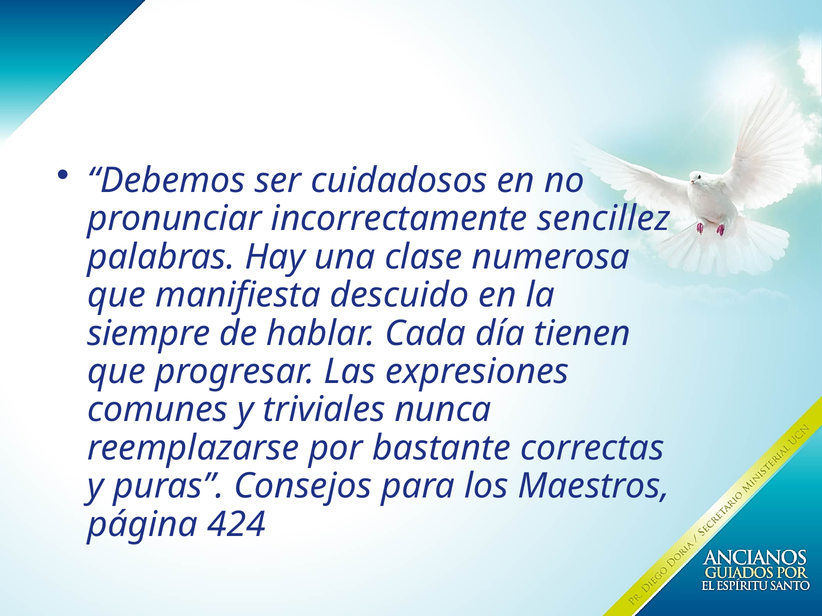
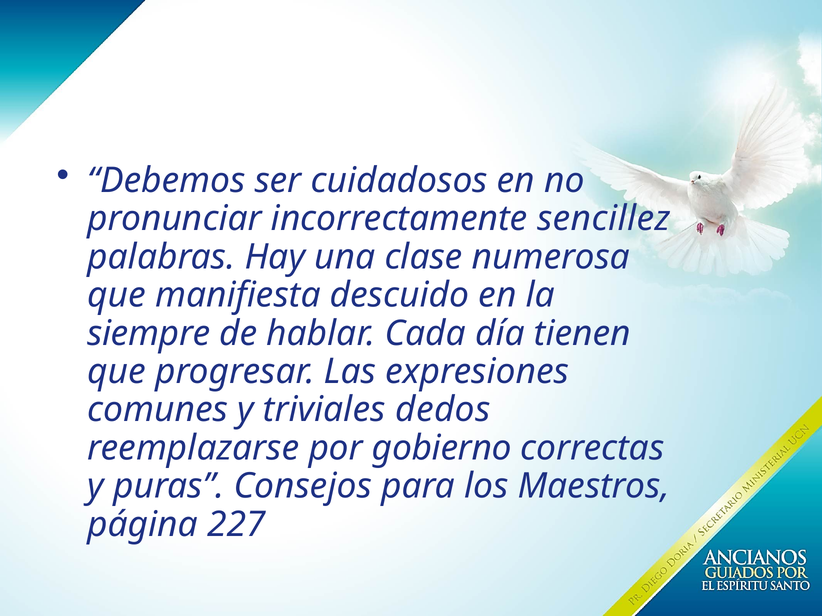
nunca: nunca -> dedos
bastante: bastante -> gobierno
424: 424 -> 227
